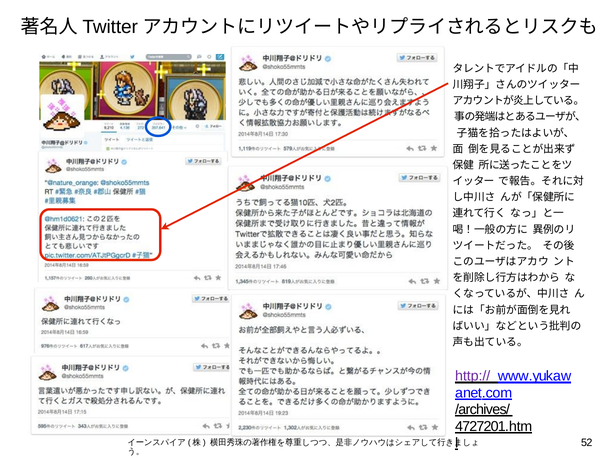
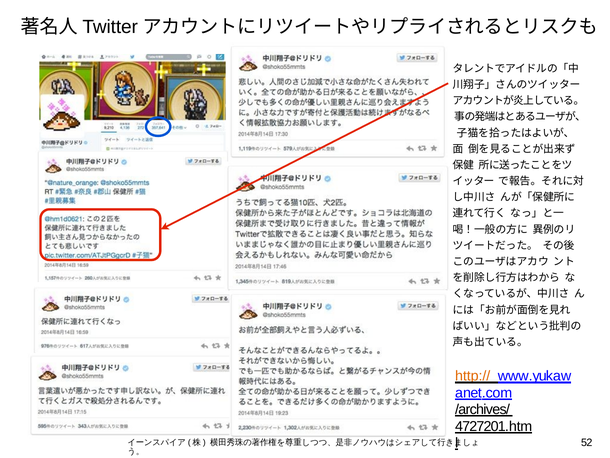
http:// colour: purple -> orange
